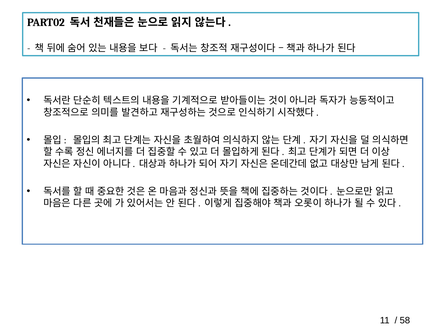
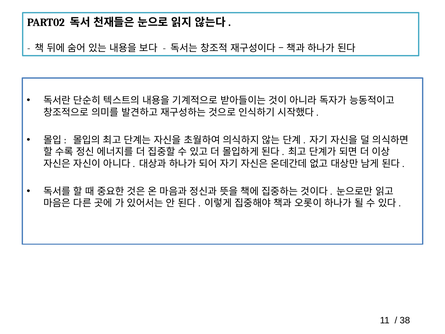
58: 58 -> 38
